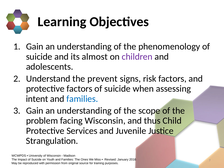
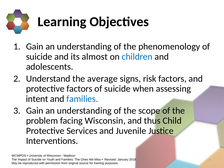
children colour: purple -> blue
prevent: prevent -> average
Strangulation: Strangulation -> Interventions
